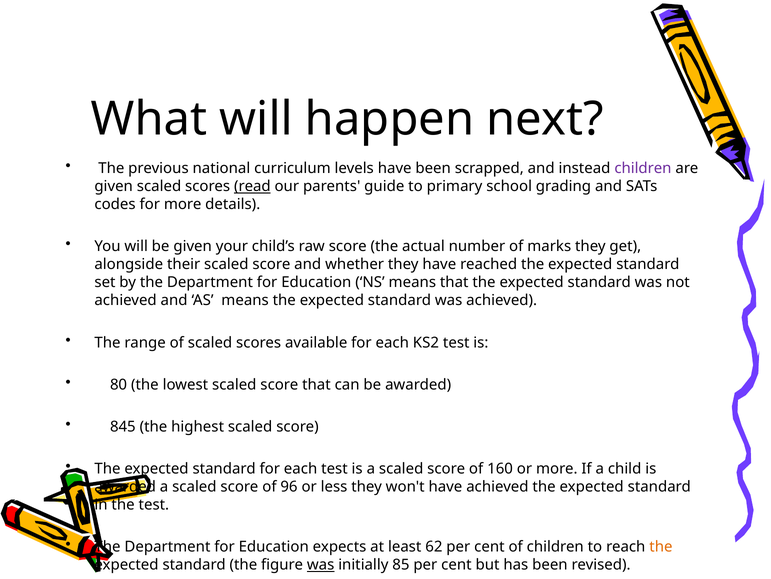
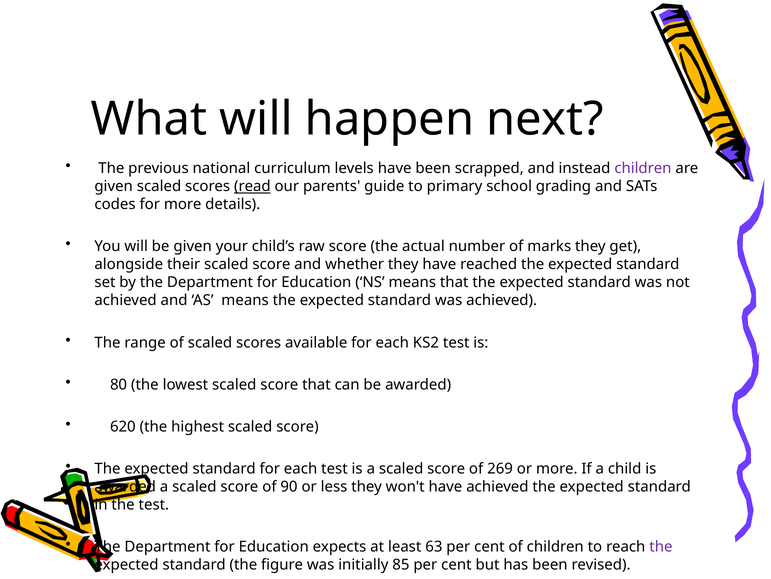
845: 845 -> 620
160: 160 -> 269
96: 96 -> 90
62: 62 -> 63
the at (661, 546) colour: orange -> purple
was at (321, 564) underline: present -> none
